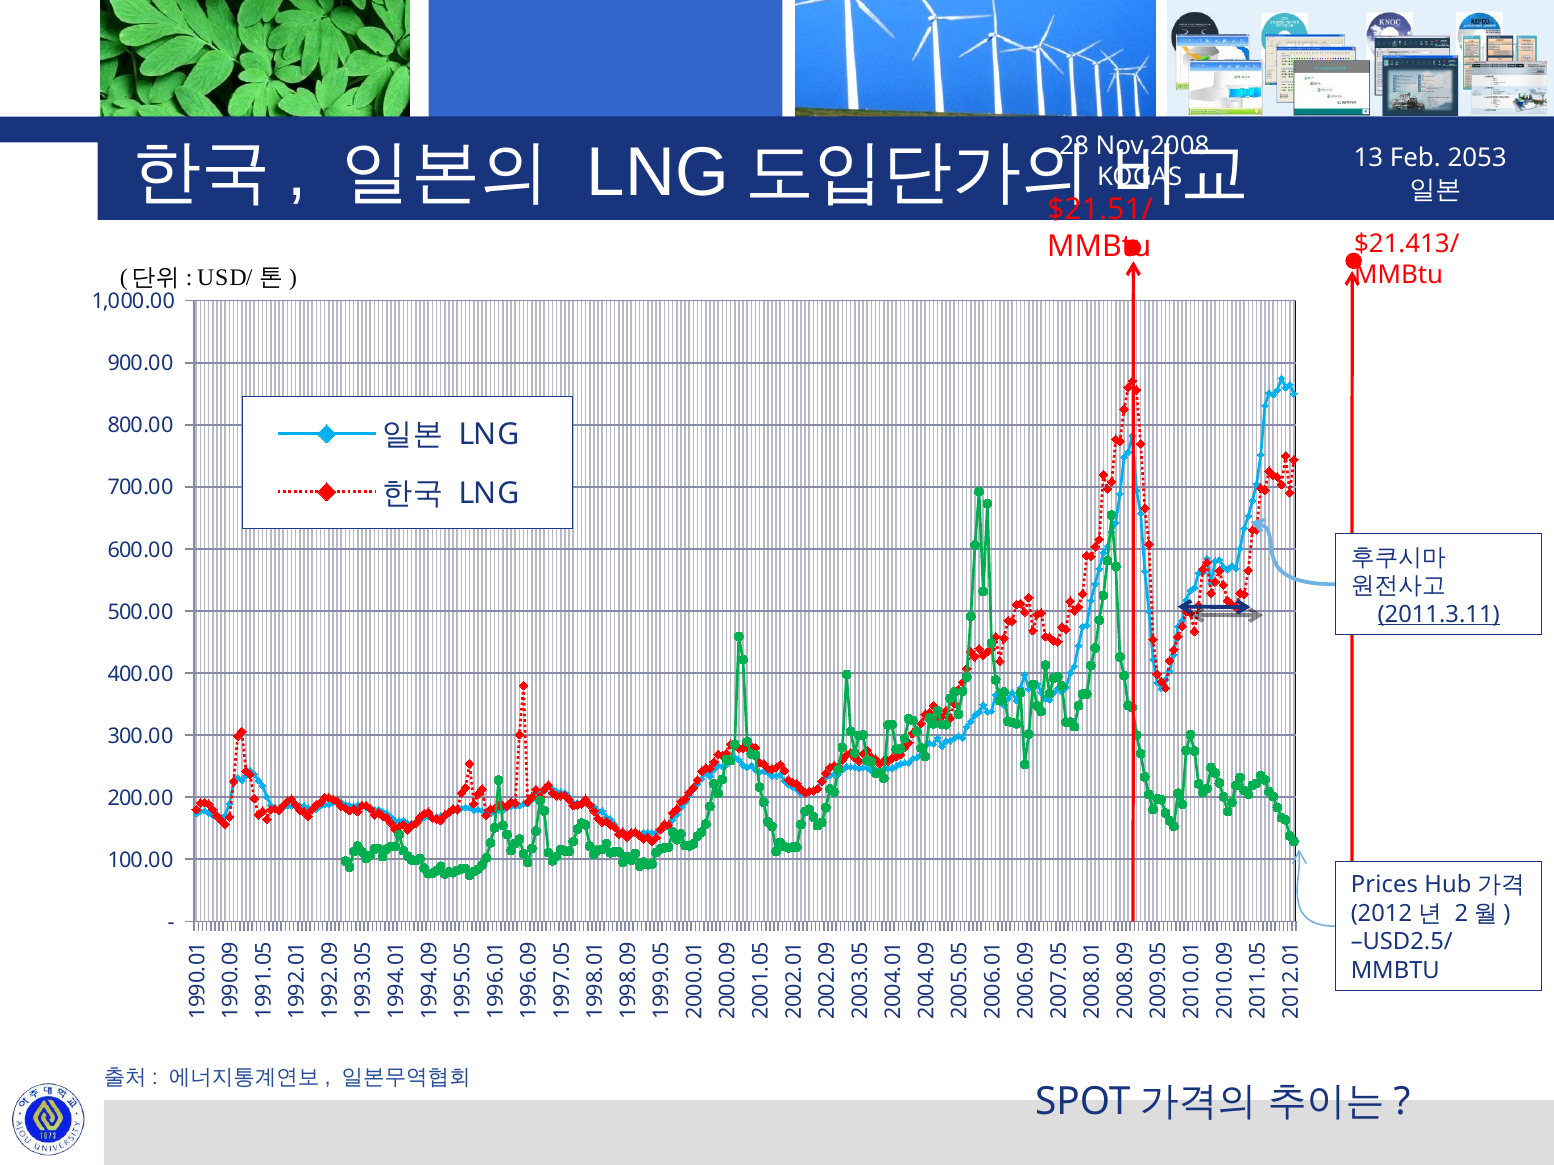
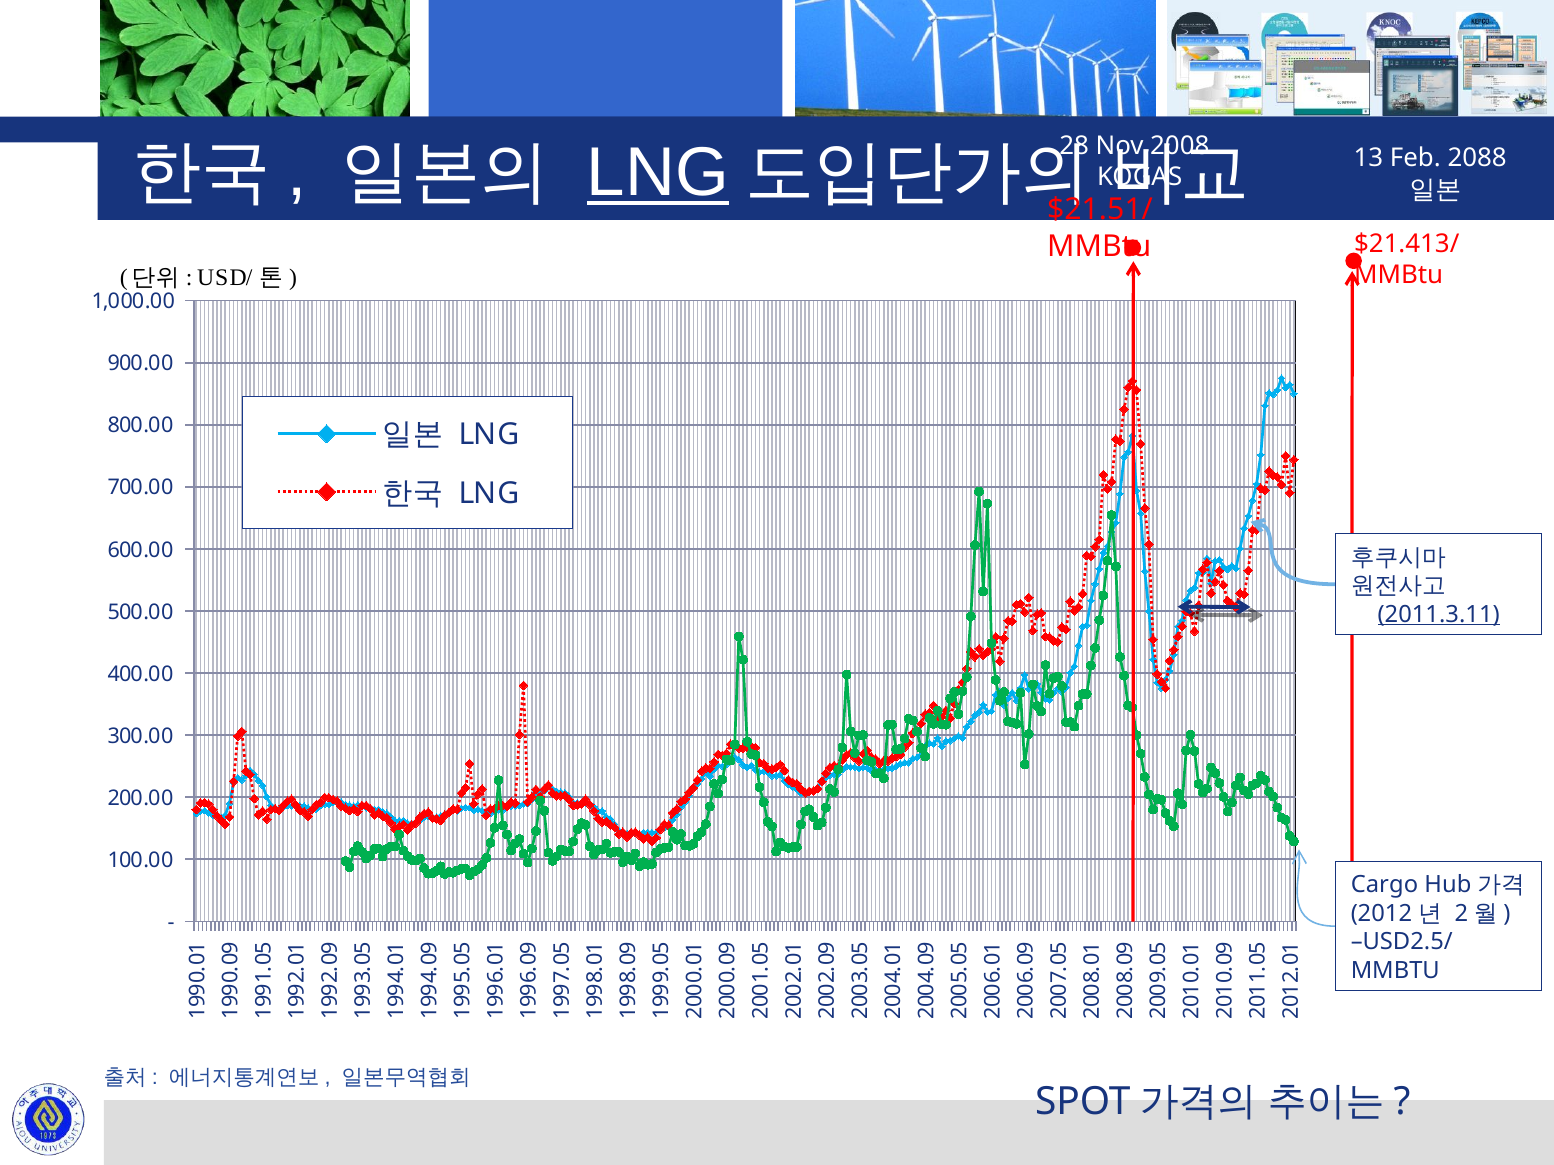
LNG at (658, 173) underline: none -> present
2053: 2053 -> 2088
Prices: Prices -> Cargo
